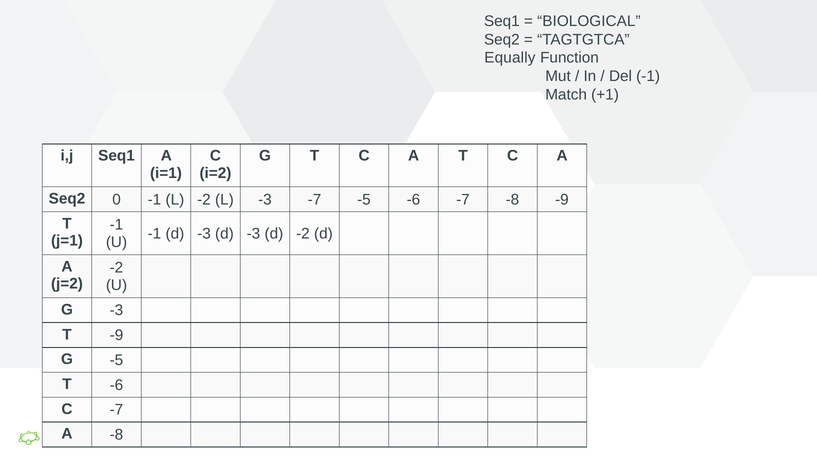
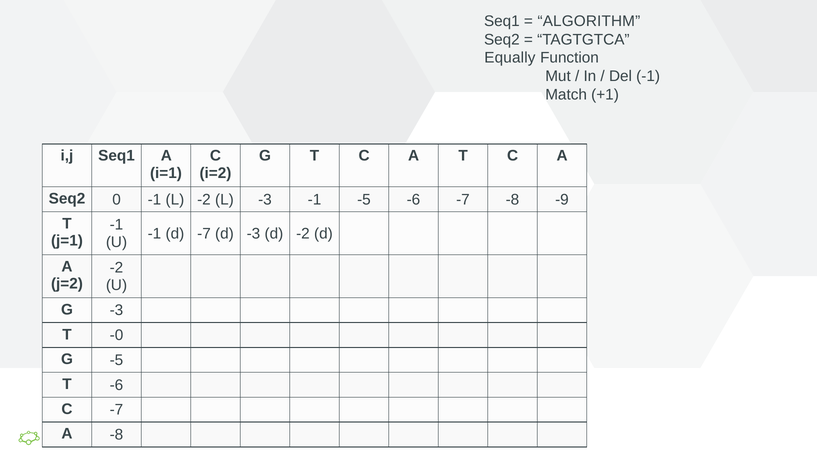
BIOLOGICAL: BIOLOGICAL -> ALGORITHM
-3 -7: -7 -> -1
-1 d -3: -3 -> -7
T -9: -9 -> -0
